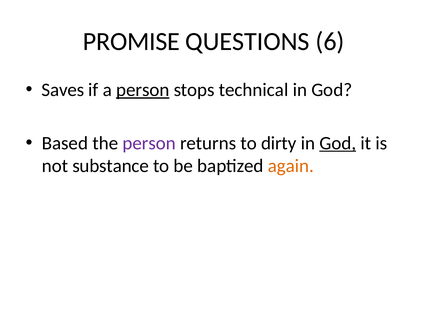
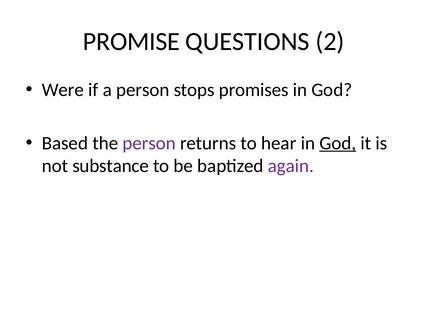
6: 6 -> 2
Saves: Saves -> Were
person at (143, 90) underline: present -> none
technical: technical -> promises
dirty: dirty -> hear
again colour: orange -> purple
